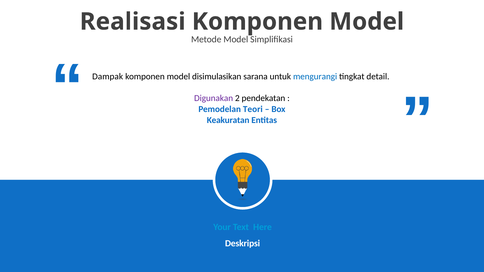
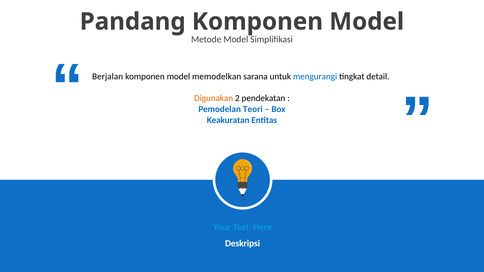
Realisasi: Realisasi -> Pandang
Dampak: Dampak -> Berjalan
disimulasikan: disimulasikan -> memodelkan
Digunakan colour: purple -> orange
